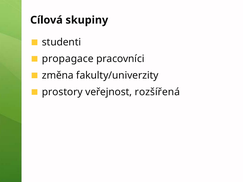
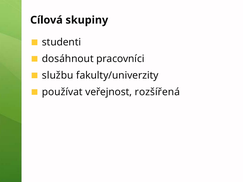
propagace: propagace -> dosáhnout
změna: změna -> službu
prostory: prostory -> používat
